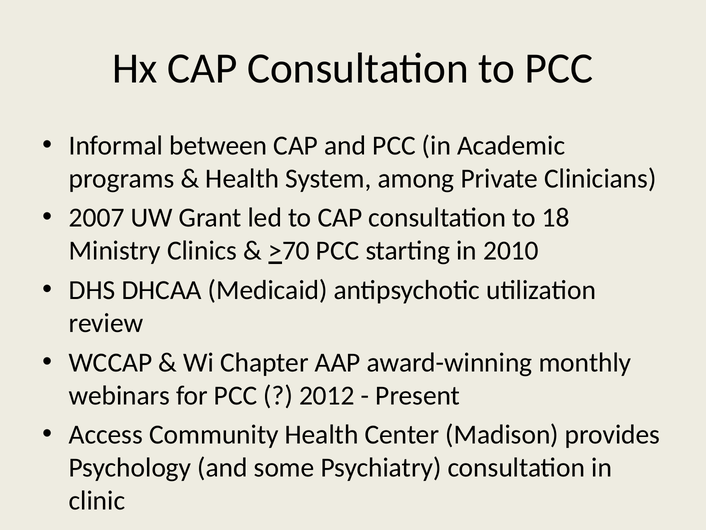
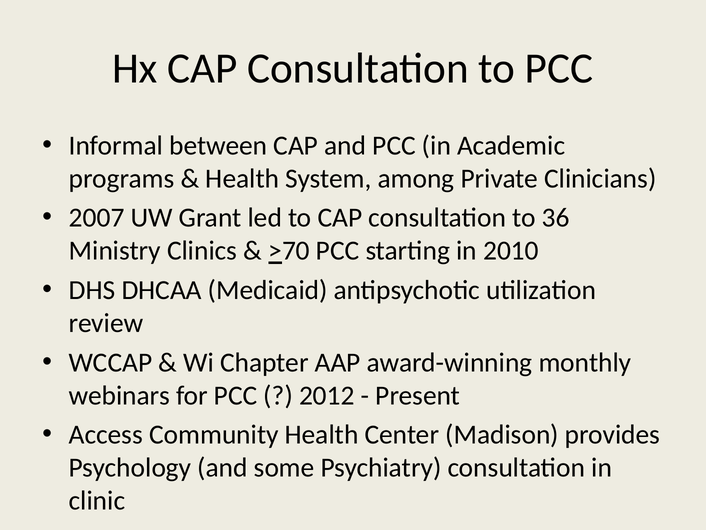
18: 18 -> 36
